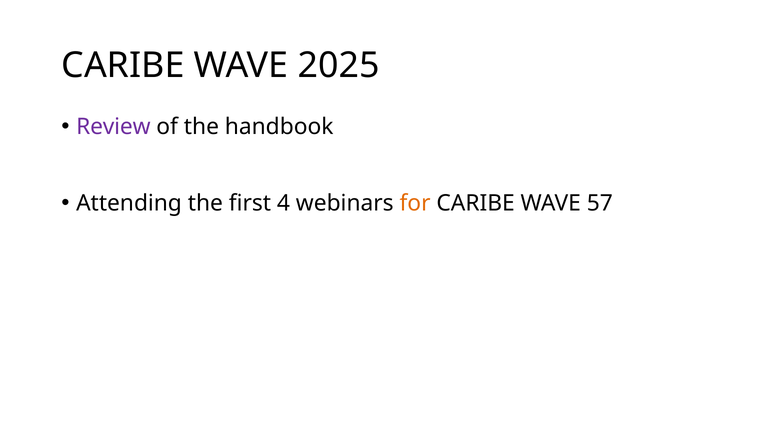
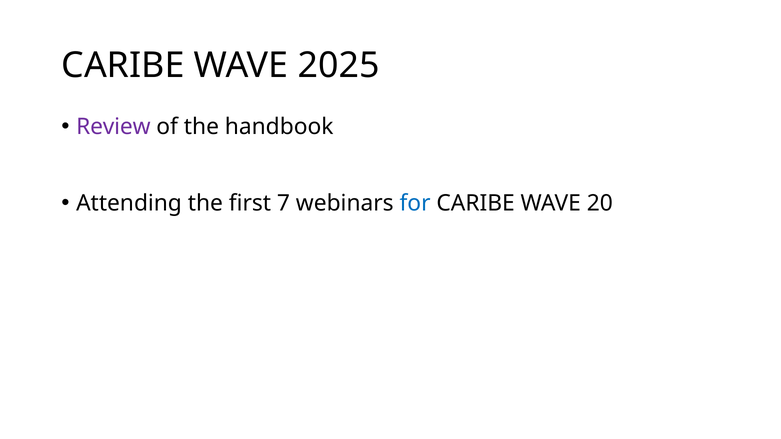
4: 4 -> 7
for colour: orange -> blue
57: 57 -> 20
